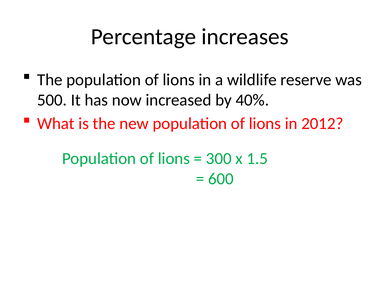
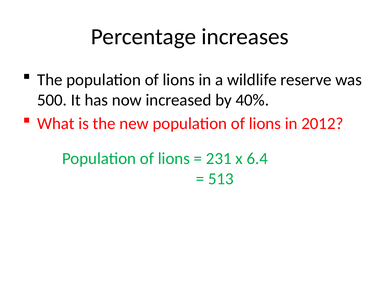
300: 300 -> 231
1.5: 1.5 -> 6.4
600: 600 -> 513
